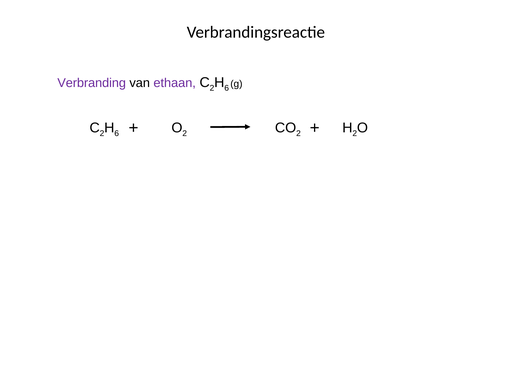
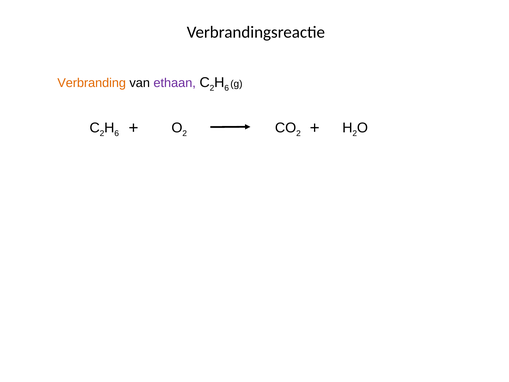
Verbranding colour: purple -> orange
